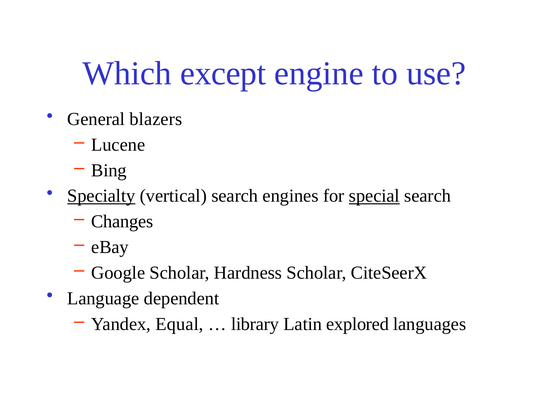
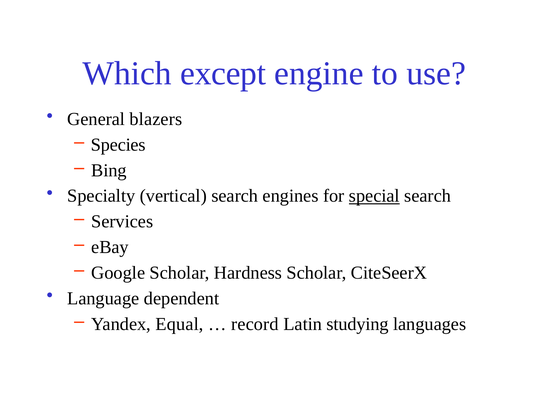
Lucene: Lucene -> Species
Specialty underline: present -> none
Changes: Changes -> Services
library: library -> record
explored: explored -> studying
